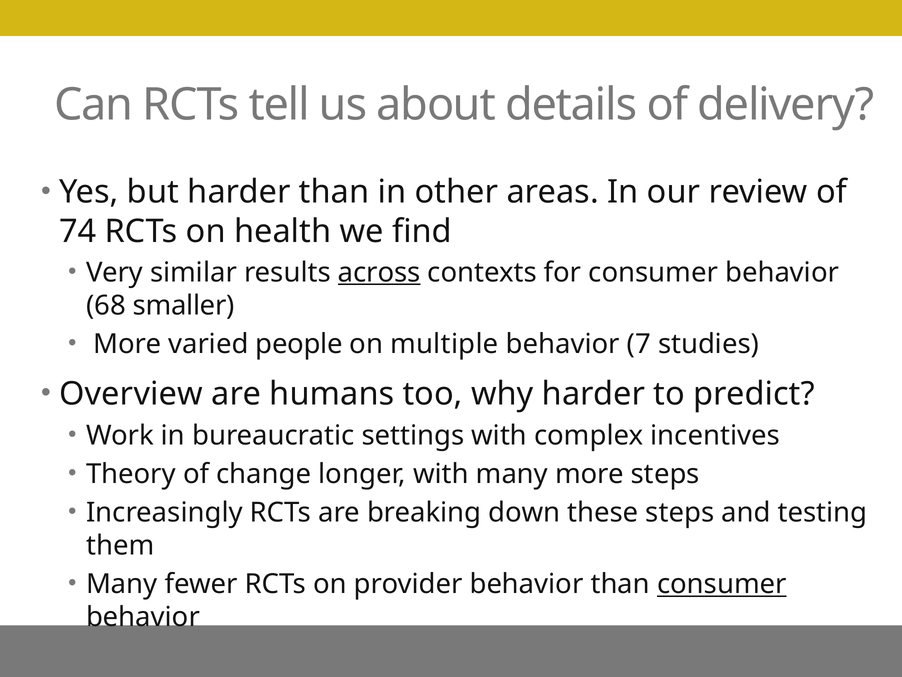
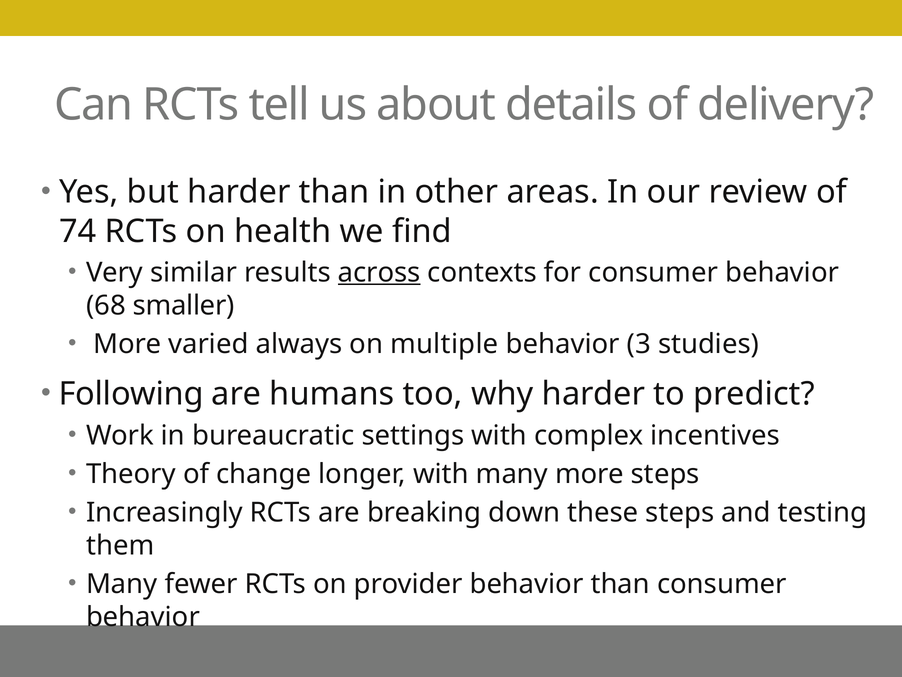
people: people -> always
7: 7 -> 3
Overview: Overview -> Following
consumer at (722, 584) underline: present -> none
